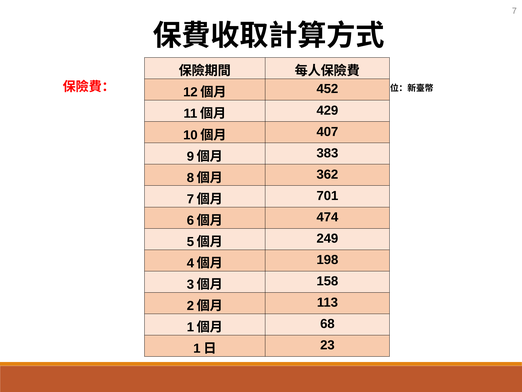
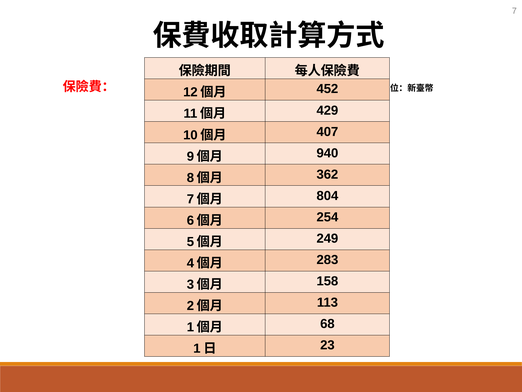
383: 383 -> 940
701: 701 -> 804
474: 474 -> 254
198: 198 -> 283
